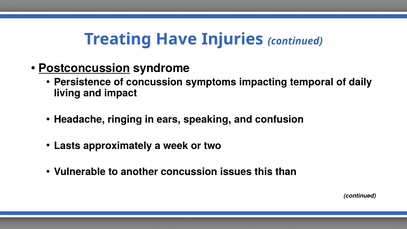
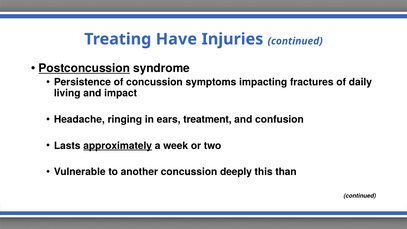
temporal: temporal -> fractures
speaking: speaking -> treatment
approximately underline: none -> present
issues: issues -> deeply
